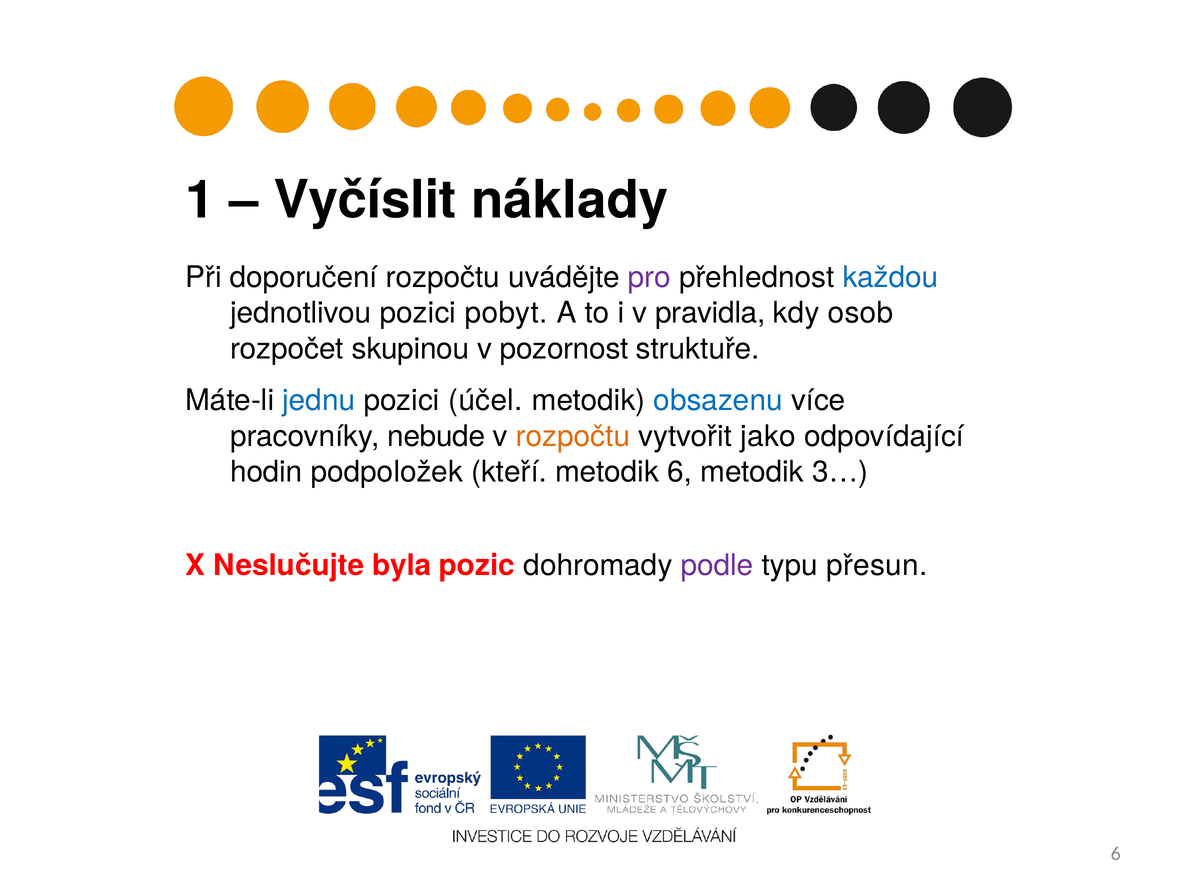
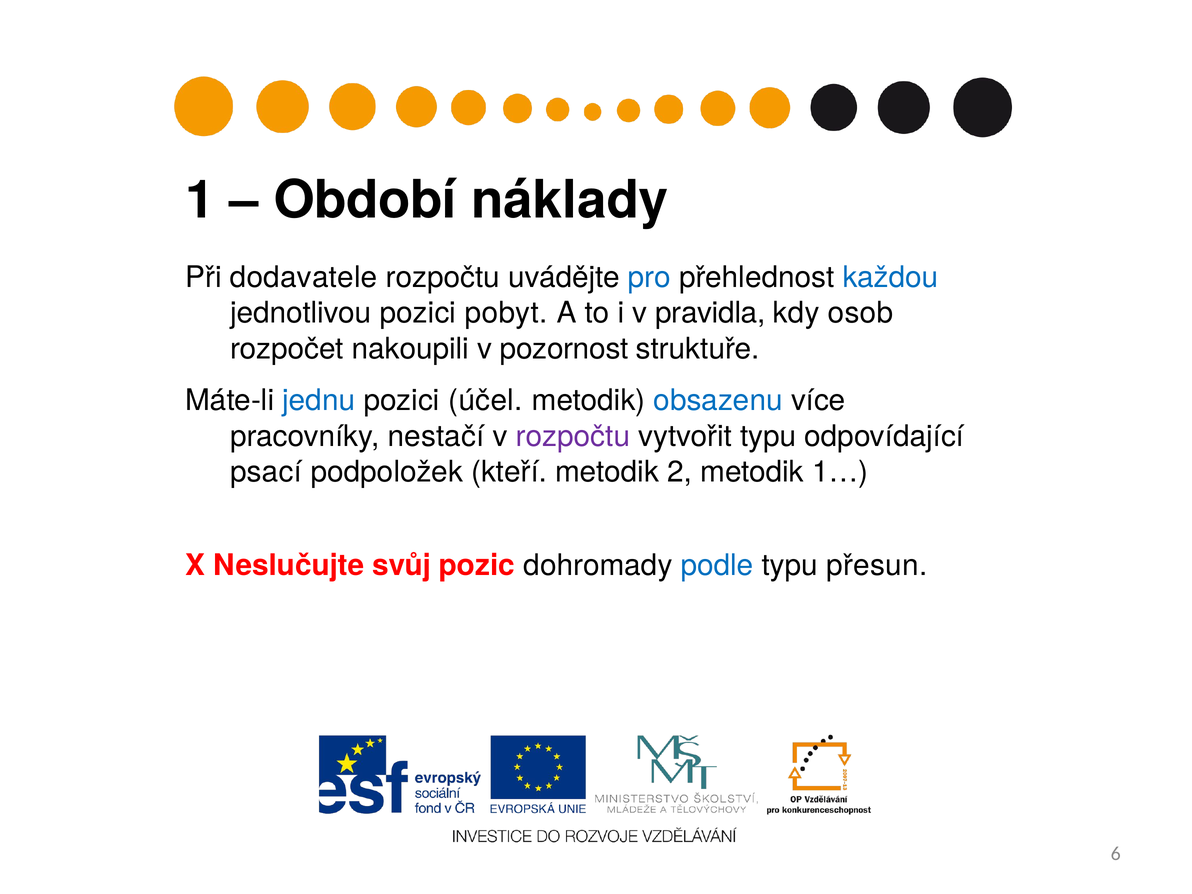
Vyčíslit: Vyčíslit -> Období
doporučení: doporučení -> dodavatele
pro colour: purple -> blue
skupinou: skupinou -> nakoupili
nebude: nebude -> nestačí
rozpočtu at (573, 436) colour: orange -> purple
vytvořit jako: jako -> typu
hodin: hodin -> psací
metodik 6: 6 -> 2
3…: 3… -> 1…
byla: byla -> svůj
podle colour: purple -> blue
